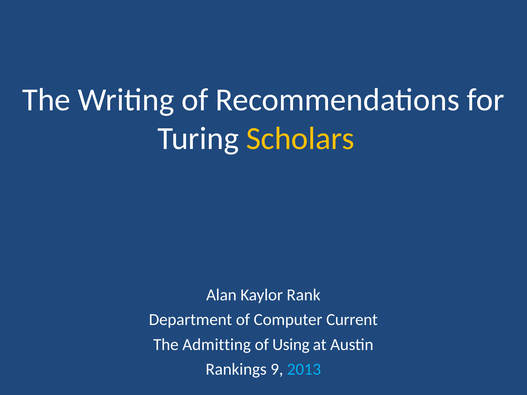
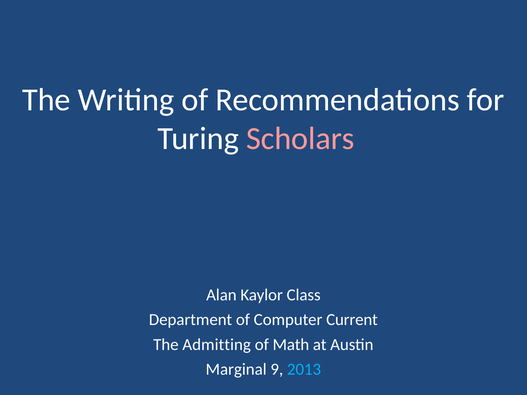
Scholars colour: yellow -> pink
Rank: Rank -> Class
Using: Using -> Math
Rankings: Rankings -> Marginal
